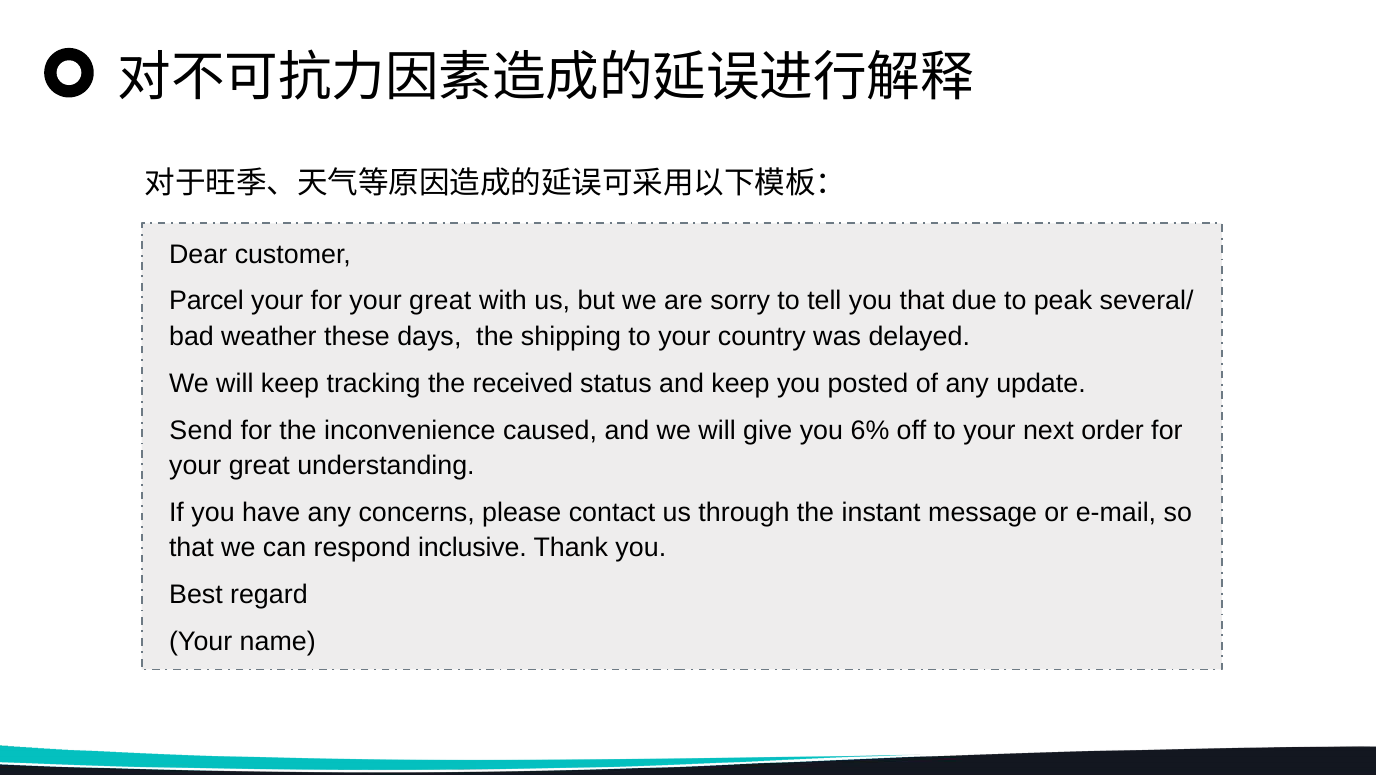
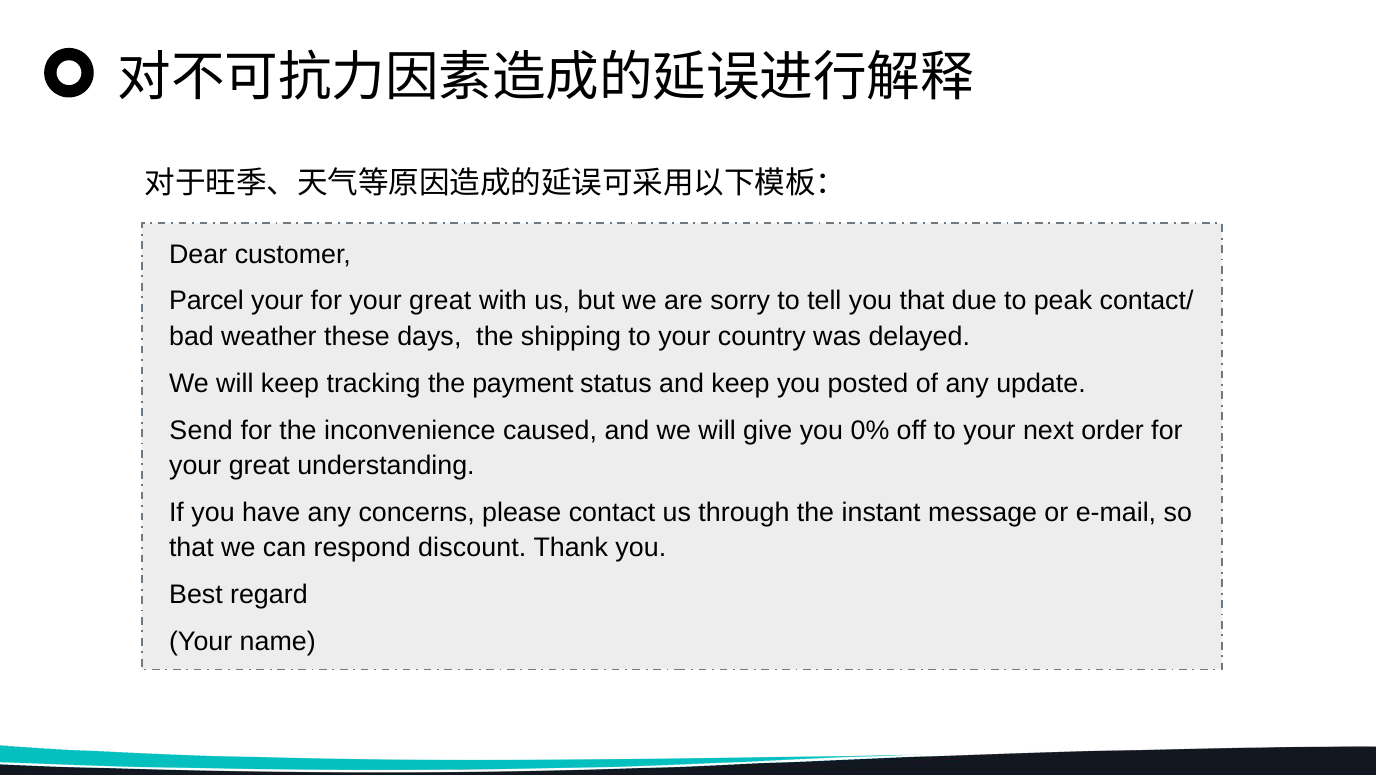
several/: several/ -> contact/
received: received -> payment
6%: 6% -> 0%
inclusive: inclusive -> discount
